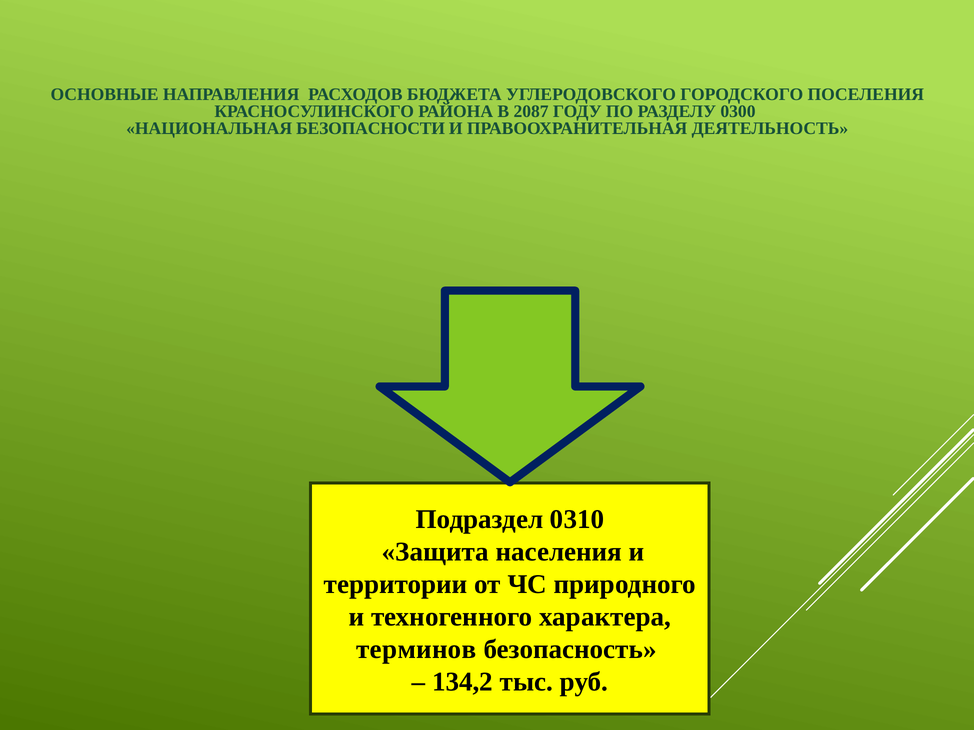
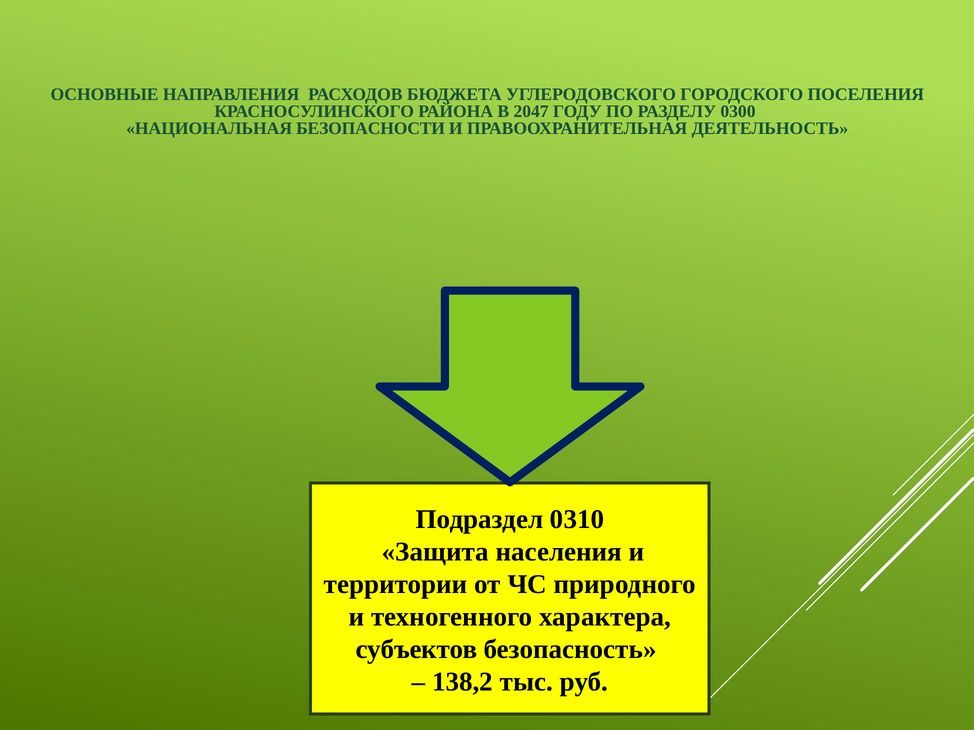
2087: 2087 -> 2047
терминов: терминов -> субъектов
134,2: 134,2 -> 138,2
